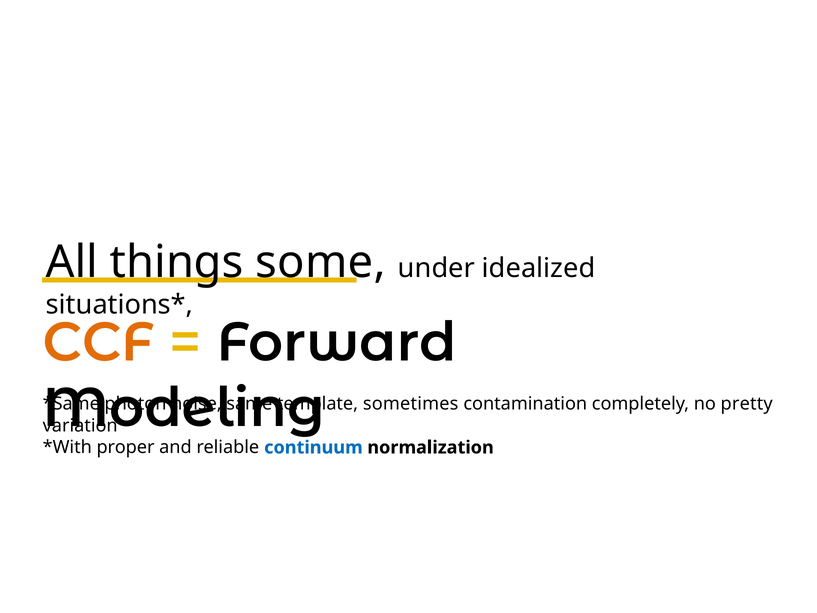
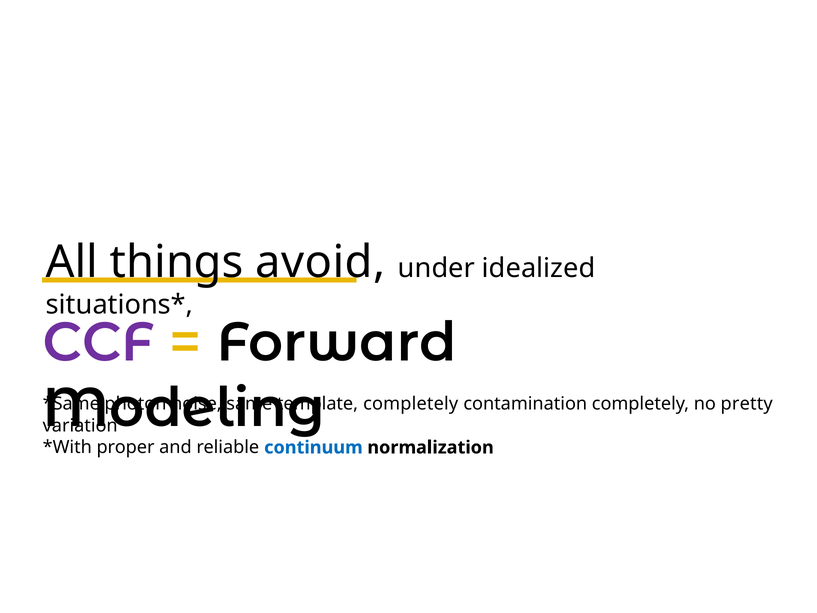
some: some -> avoid
CCF colour: orange -> purple
sometimes at (411, 404): sometimes -> completely
